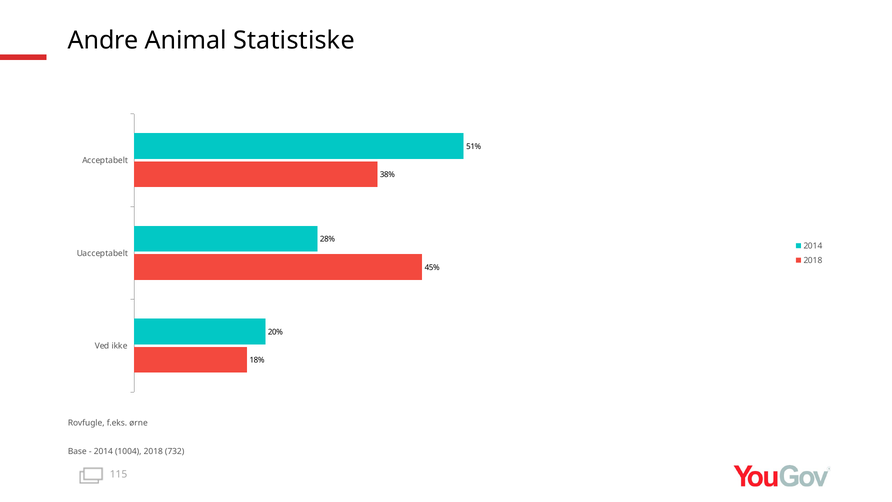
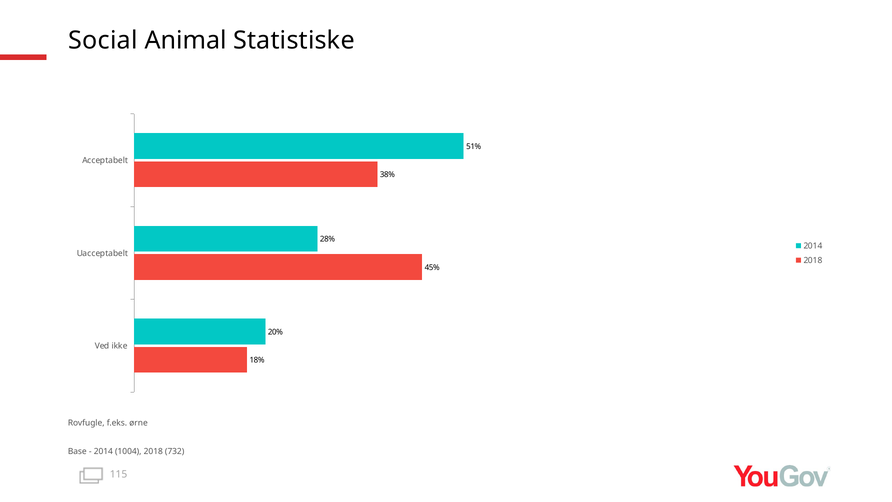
Andre: Andre -> Social
